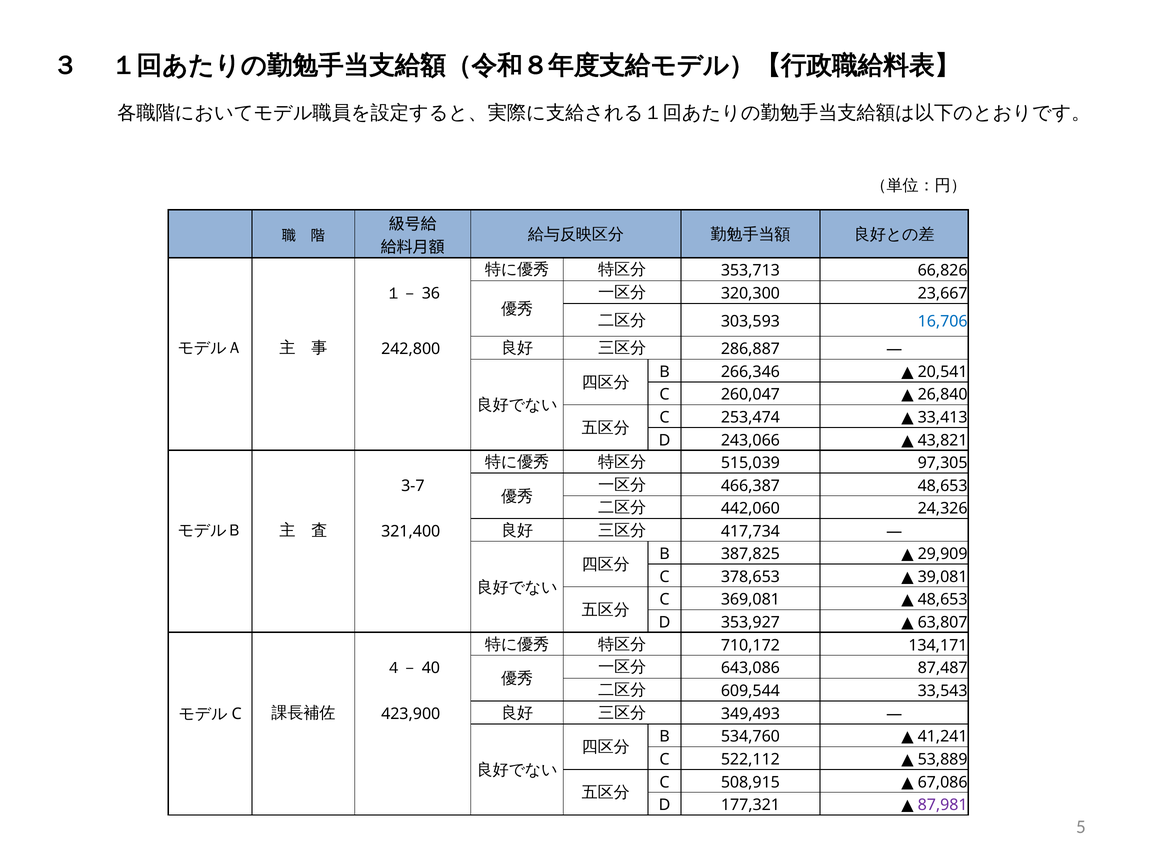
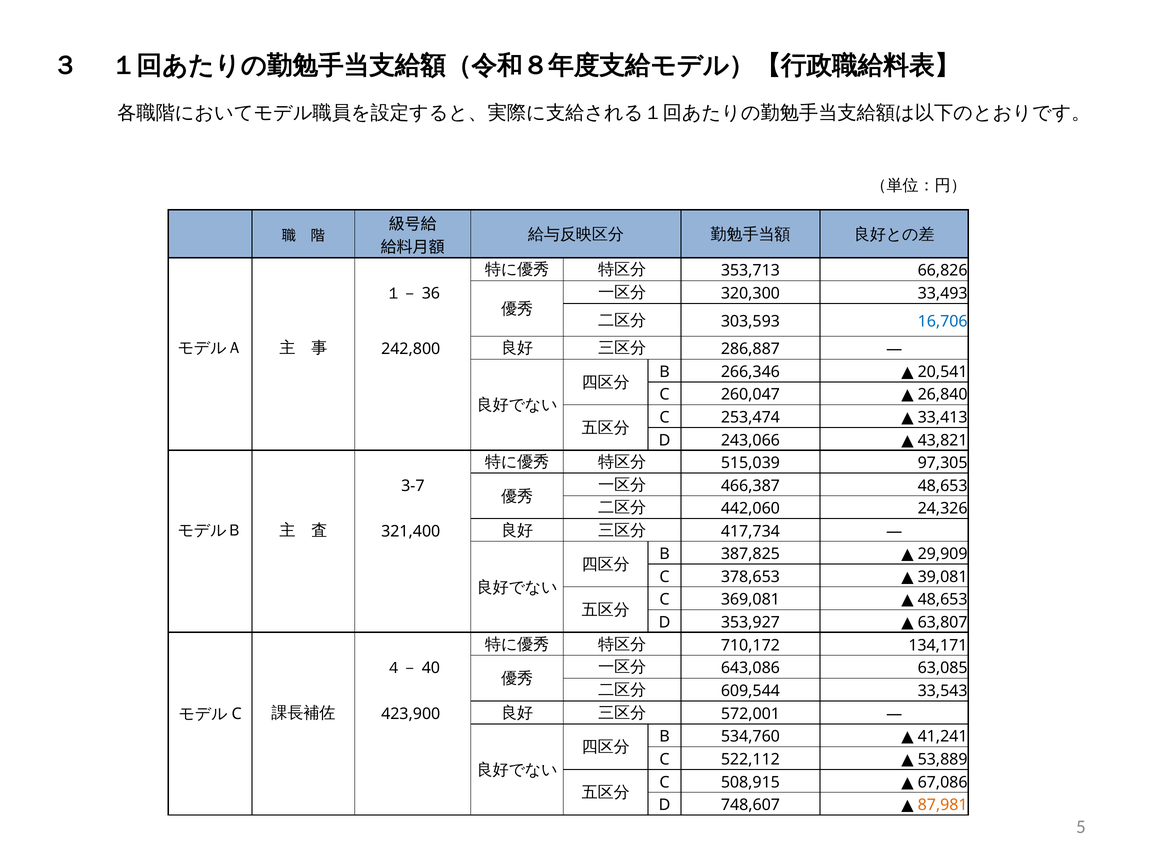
23,667: 23,667 -> 33,493
87,487: 87,487 -> 63,085
349,493: 349,493 -> 572,001
177,321: 177,321 -> 748,607
87,981 colour: purple -> orange
